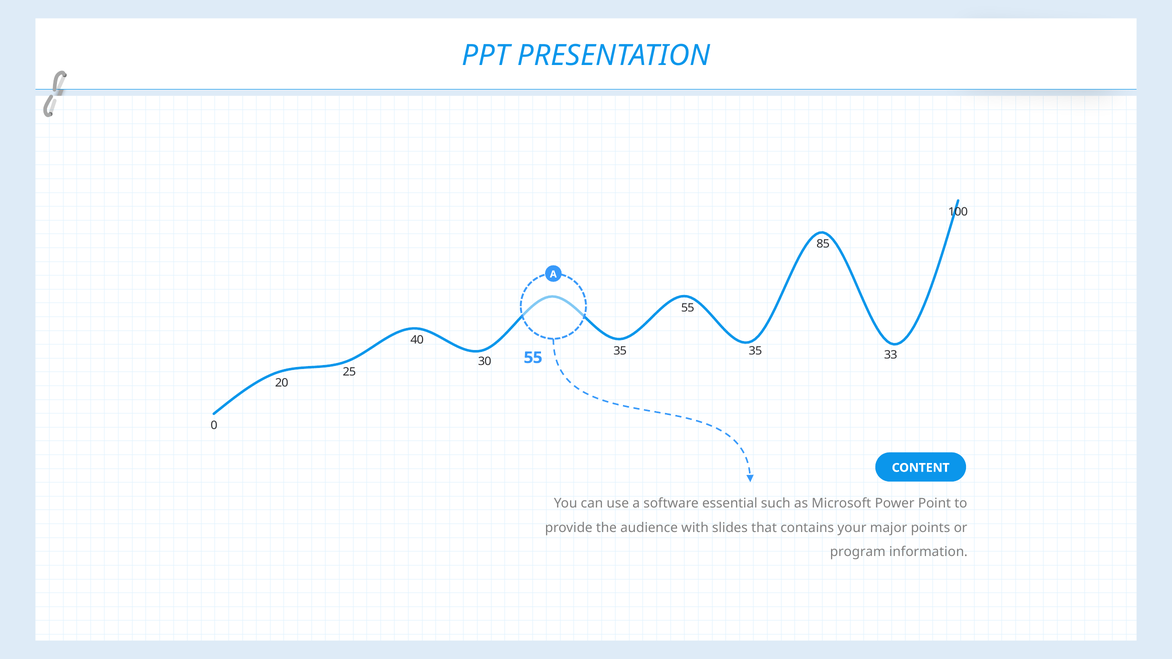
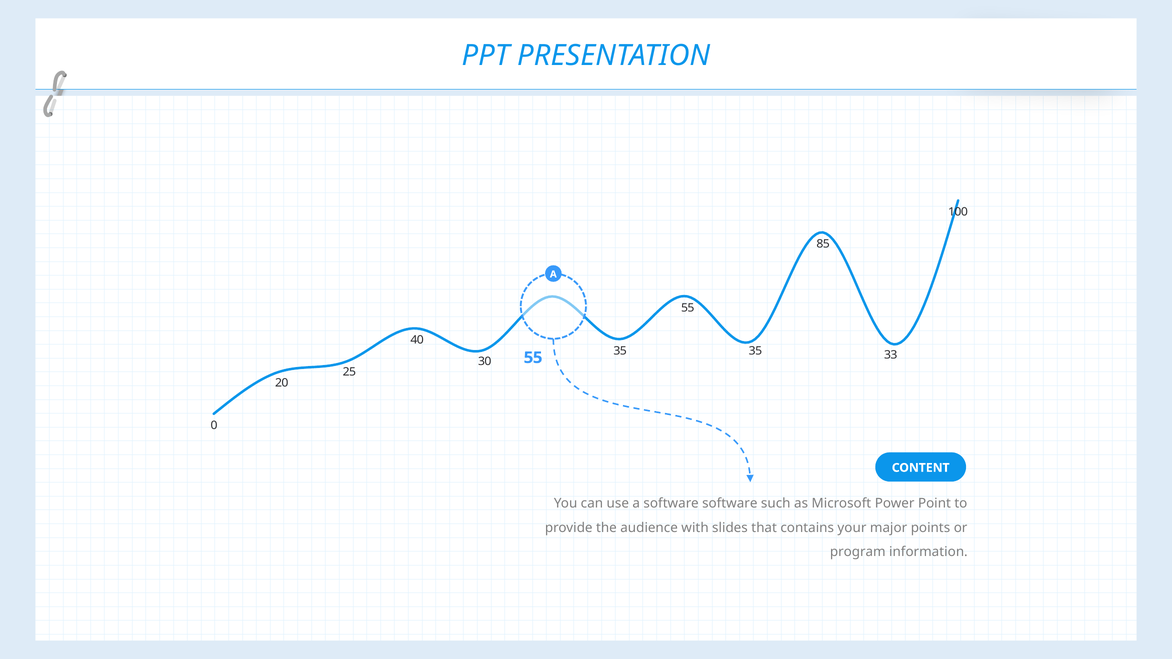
software essential: essential -> software
